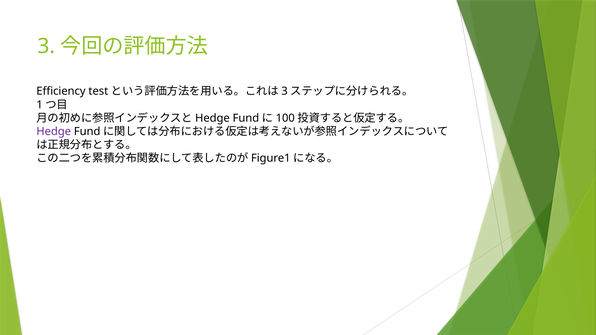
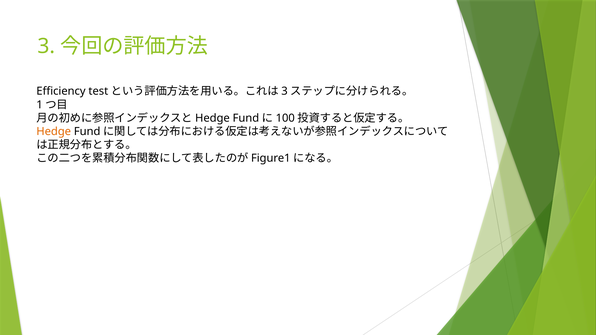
Hedge colour: purple -> orange
